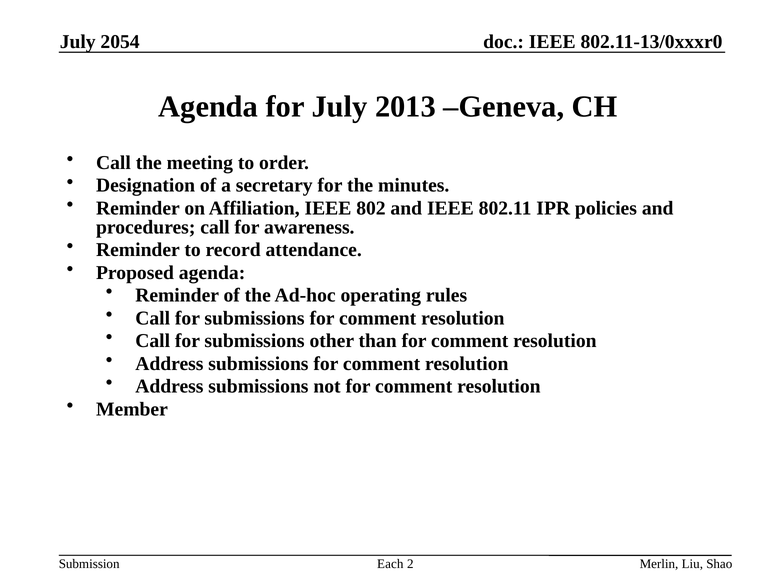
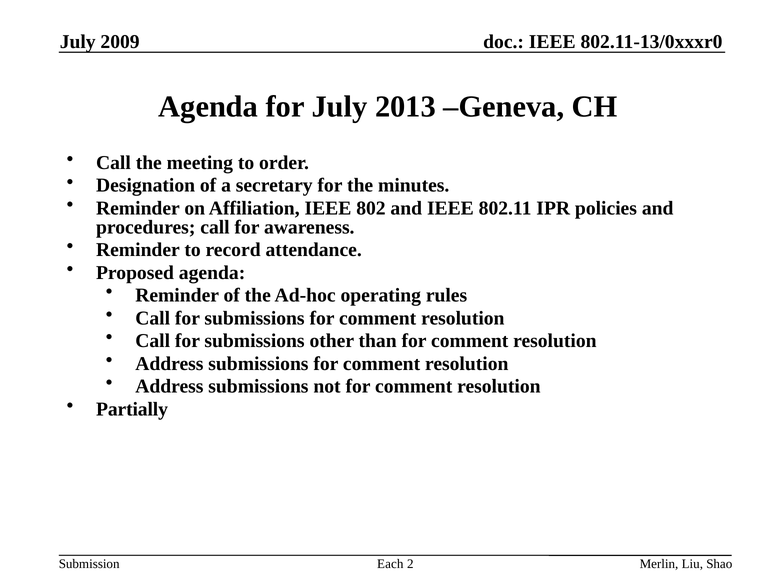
2054: 2054 -> 2009
Member: Member -> Partially
